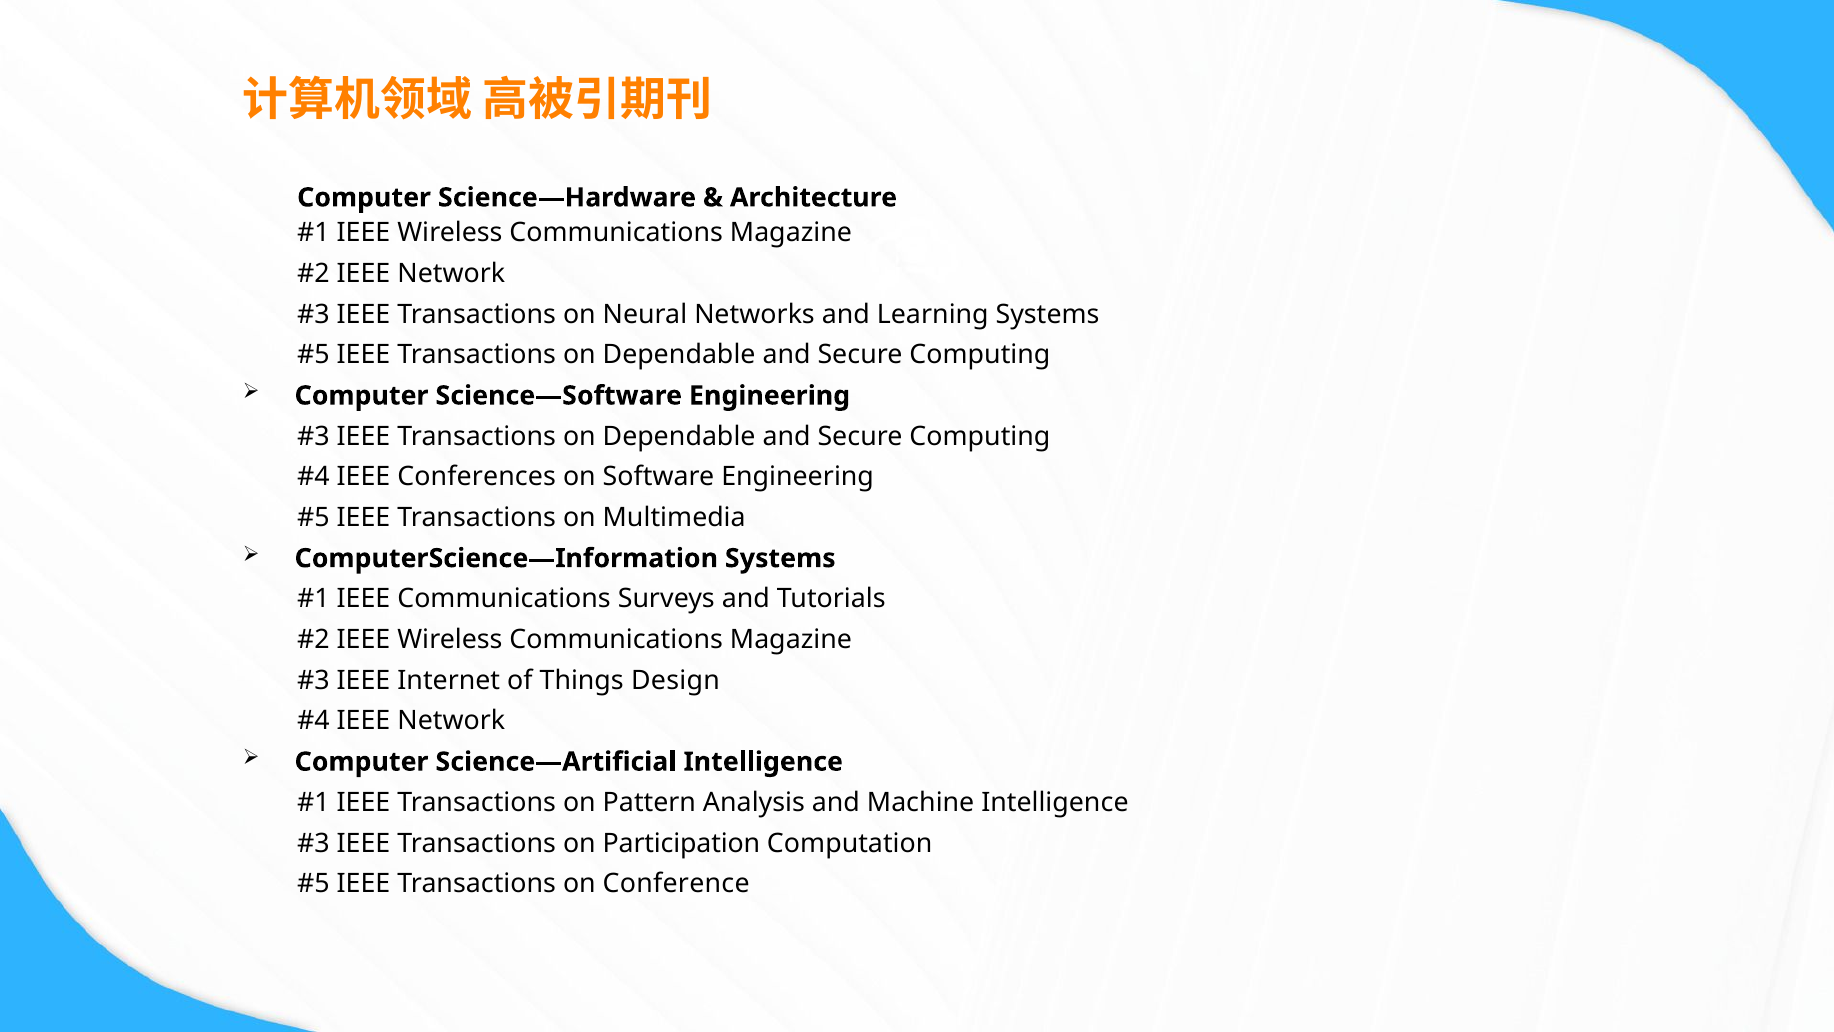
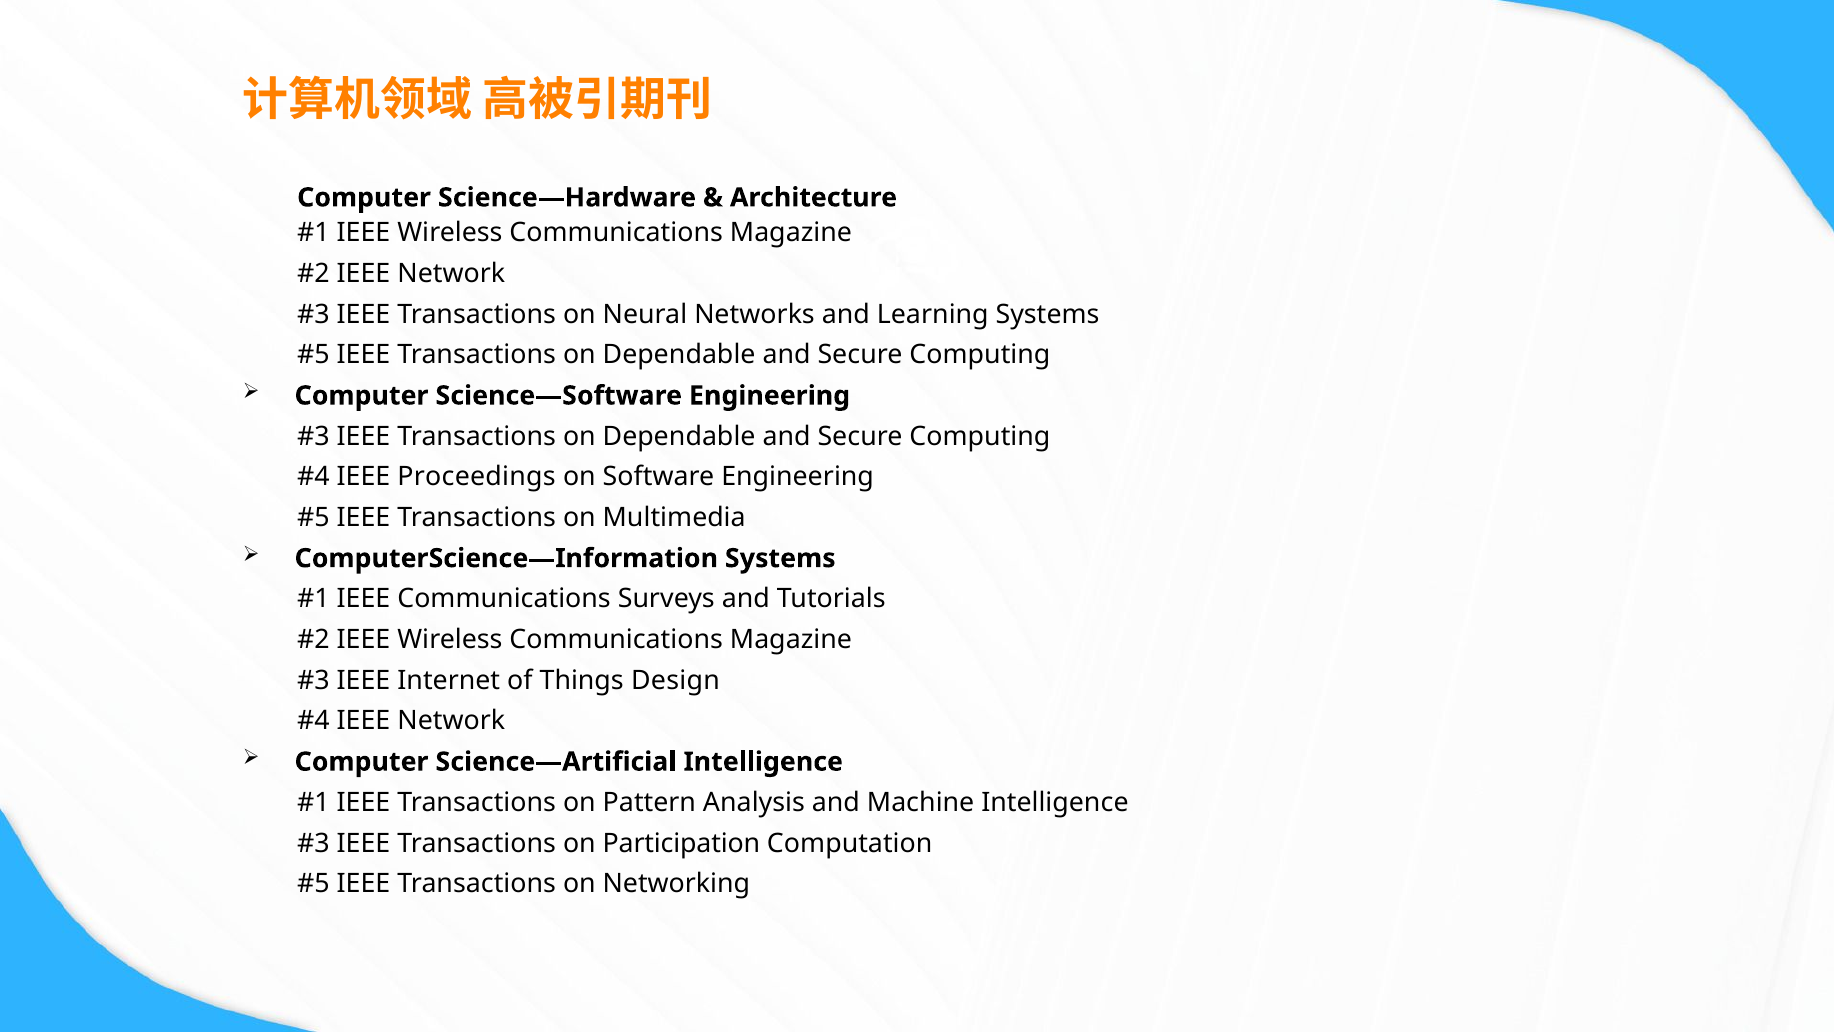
Conferences: Conferences -> Proceedings
Conference: Conference -> Networking
